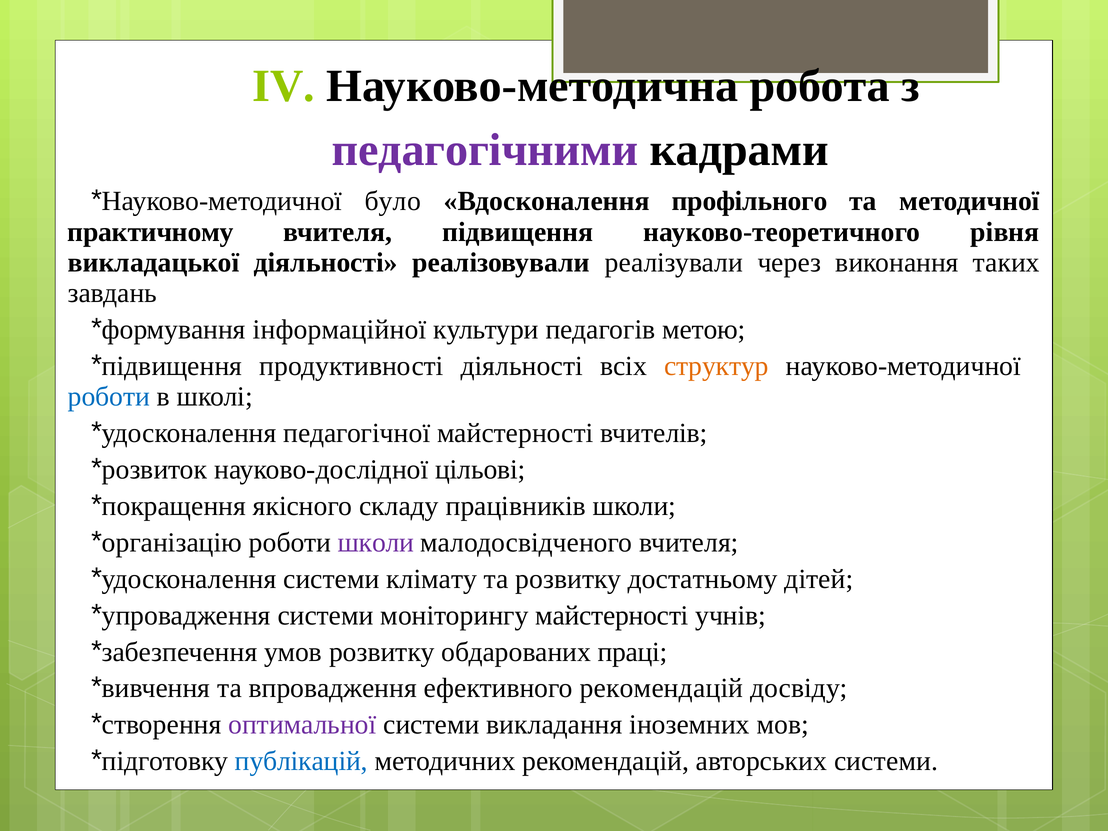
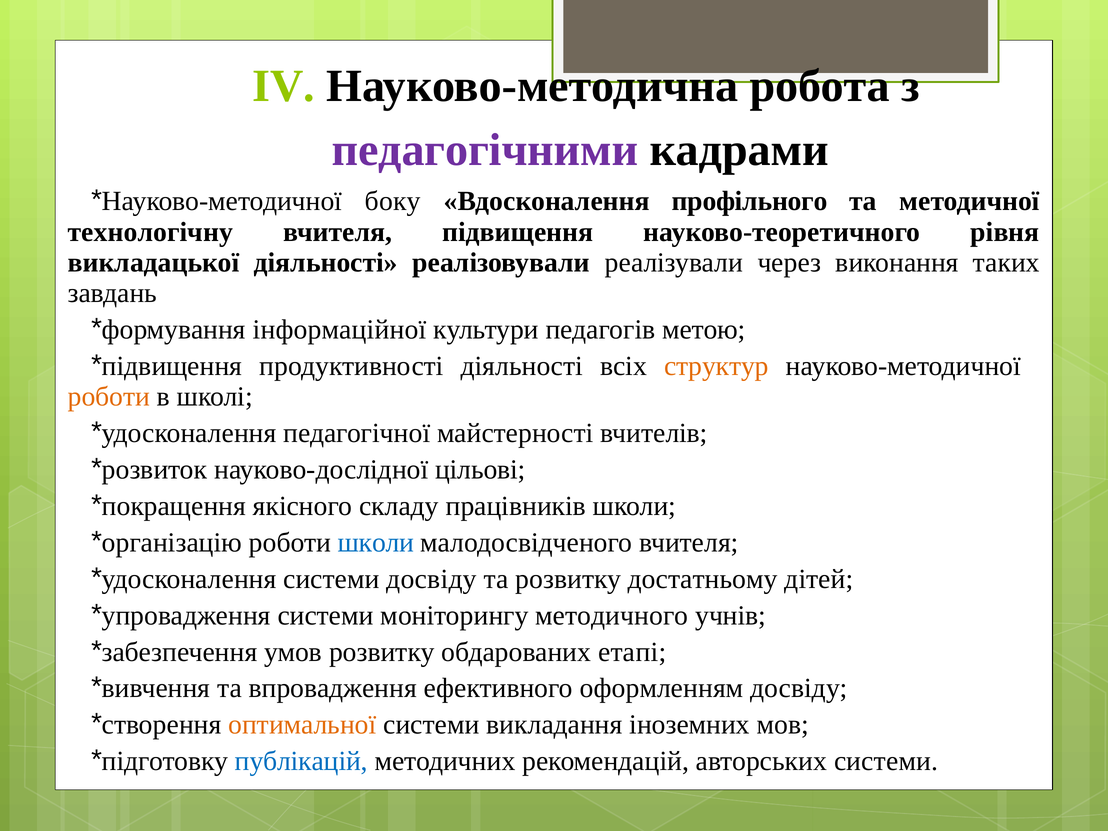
було: було -> боку
практичному: практичному -> технологічну
роботи at (109, 397) colour: blue -> orange
школи at (376, 542) colour: purple -> blue
системи клімату: клімату -> досвіду
моніторингу майстерності: майстерності -> методичного
праці: праці -> етапі
ефективного рекомендацій: рекомендацій -> оформленням
оптимальної colour: purple -> orange
